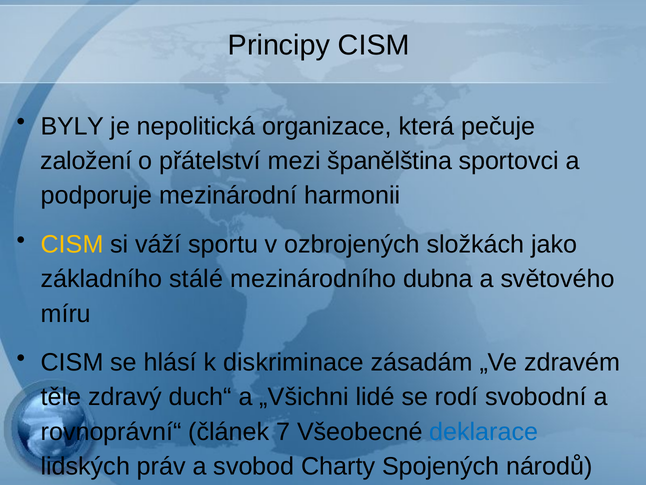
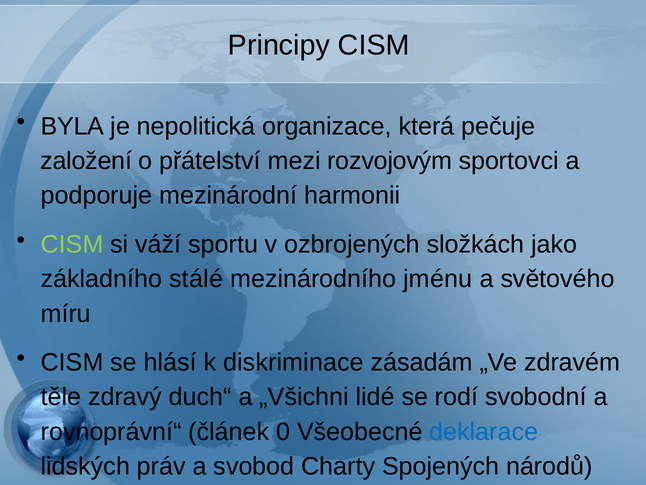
BYLY: BYLY -> BYLA
španělština: španělština -> rozvojovým
CISM at (72, 244) colour: yellow -> light green
dubna: dubna -> jménu
7: 7 -> 0
